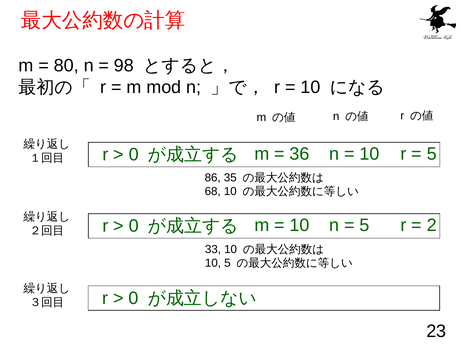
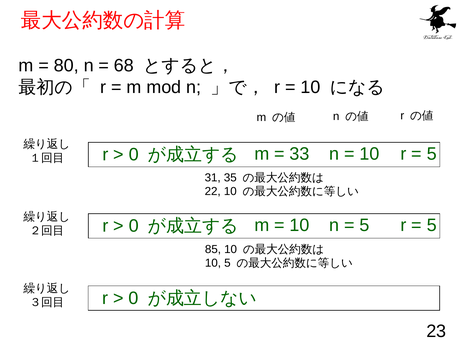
98: 98 -> 68
36: 36 -> 33
86: 86 -> 31
68: 68 -> 22
2 at (432, 225): 2 -> 5
33: 33 -> 85
